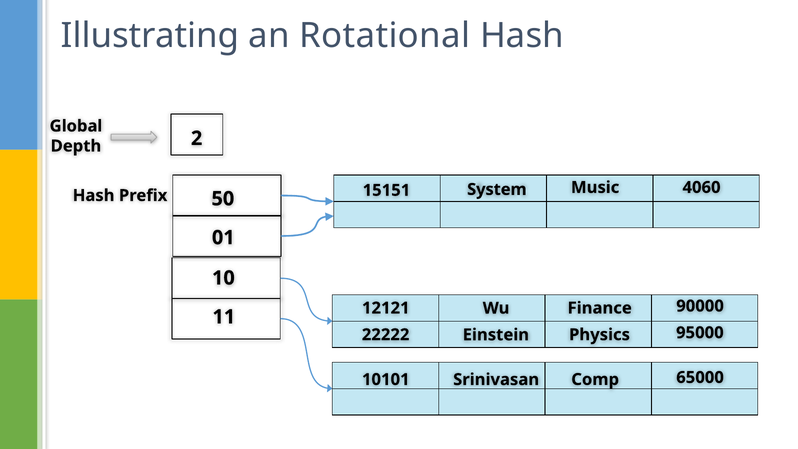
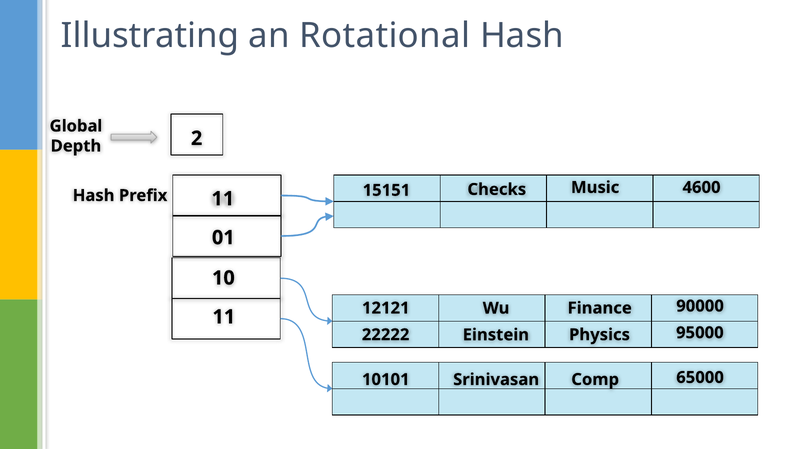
System: System -> Checks
4060: 4060 -> 4600
Prefix 50: 50 -> 11
